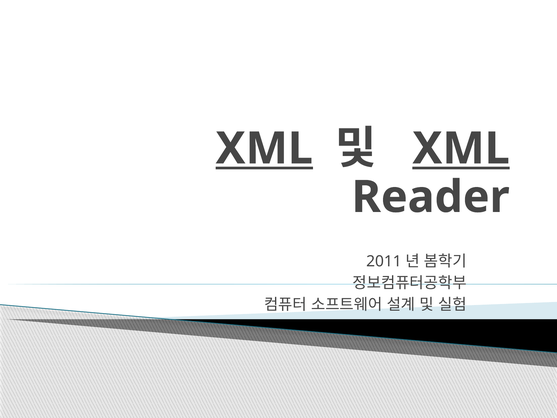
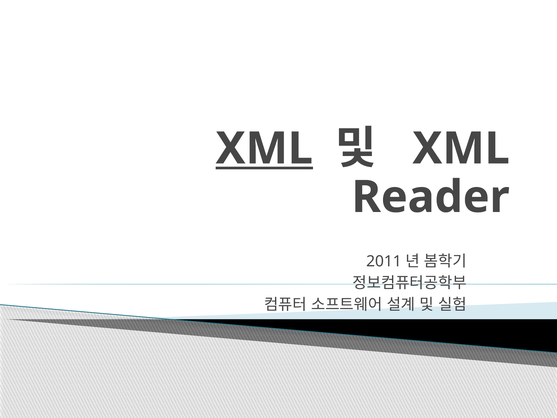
XML at (461, 149) underline: present -> none
